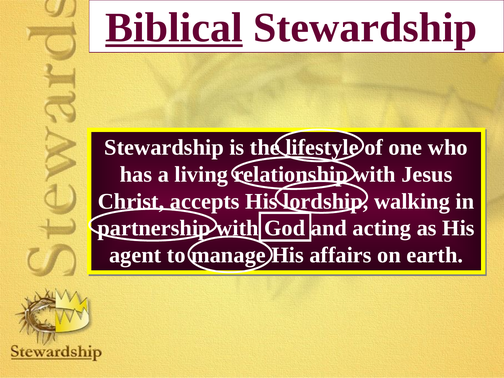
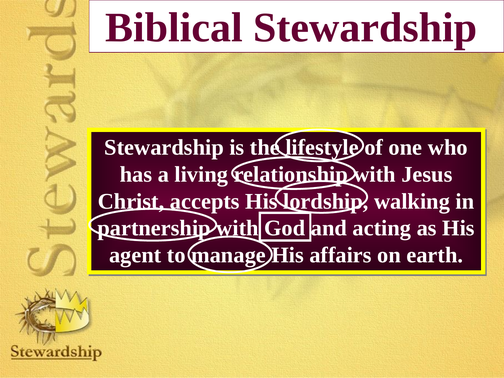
Biblical underline: present -> none
